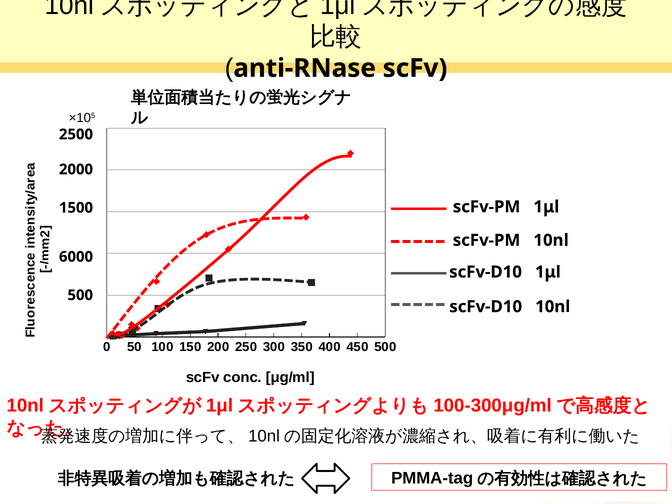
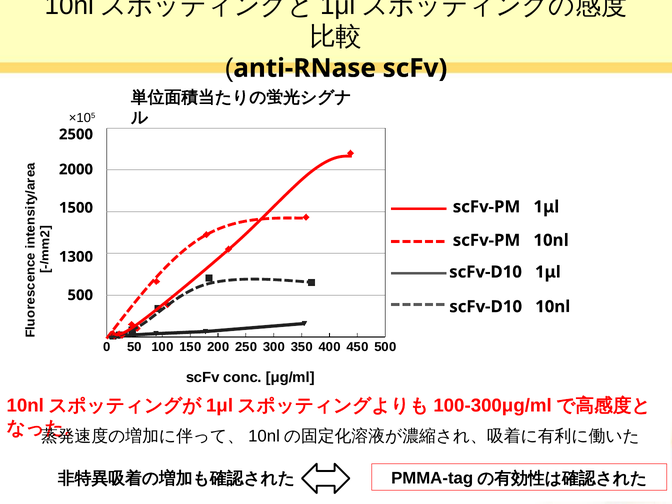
6000: 6000 -> 1300
